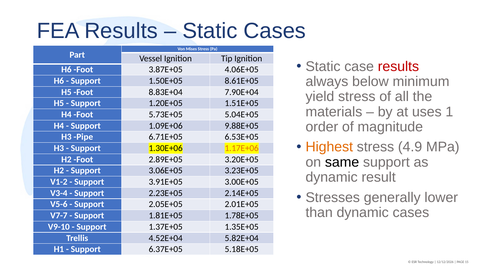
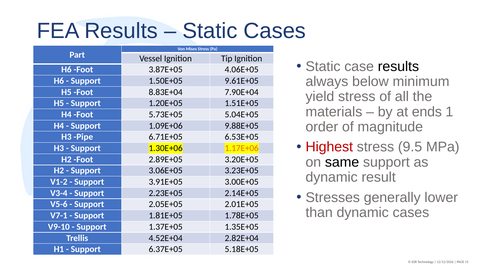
results at (398, 67) colour: red -> black
8.61E+05: 8.61E+05 -> 9.61E+05
uses: uses -> ends
Highest colour: orange -> red
4.9: 4.9 -> 9.5
V7-7: V7-7 -> V7-1
5.82E+04: 5.82E+04 -> 2.82E+04
